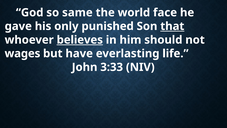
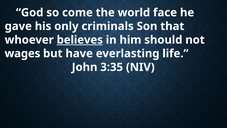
same: same -> come
punished: punished -> criminals
that underline: present -> none
3:33: 3:33 -> 3:35
